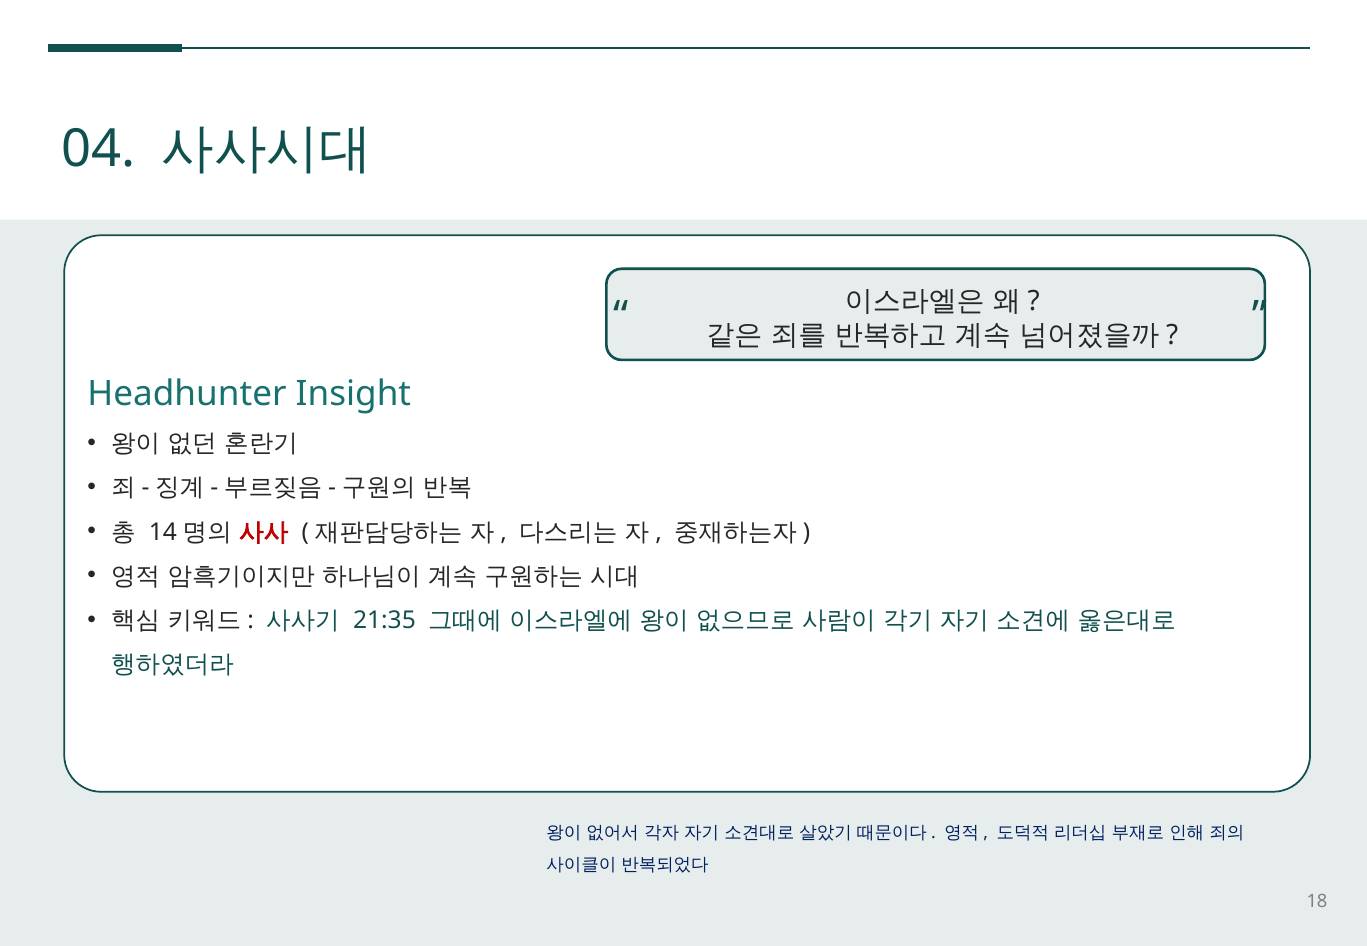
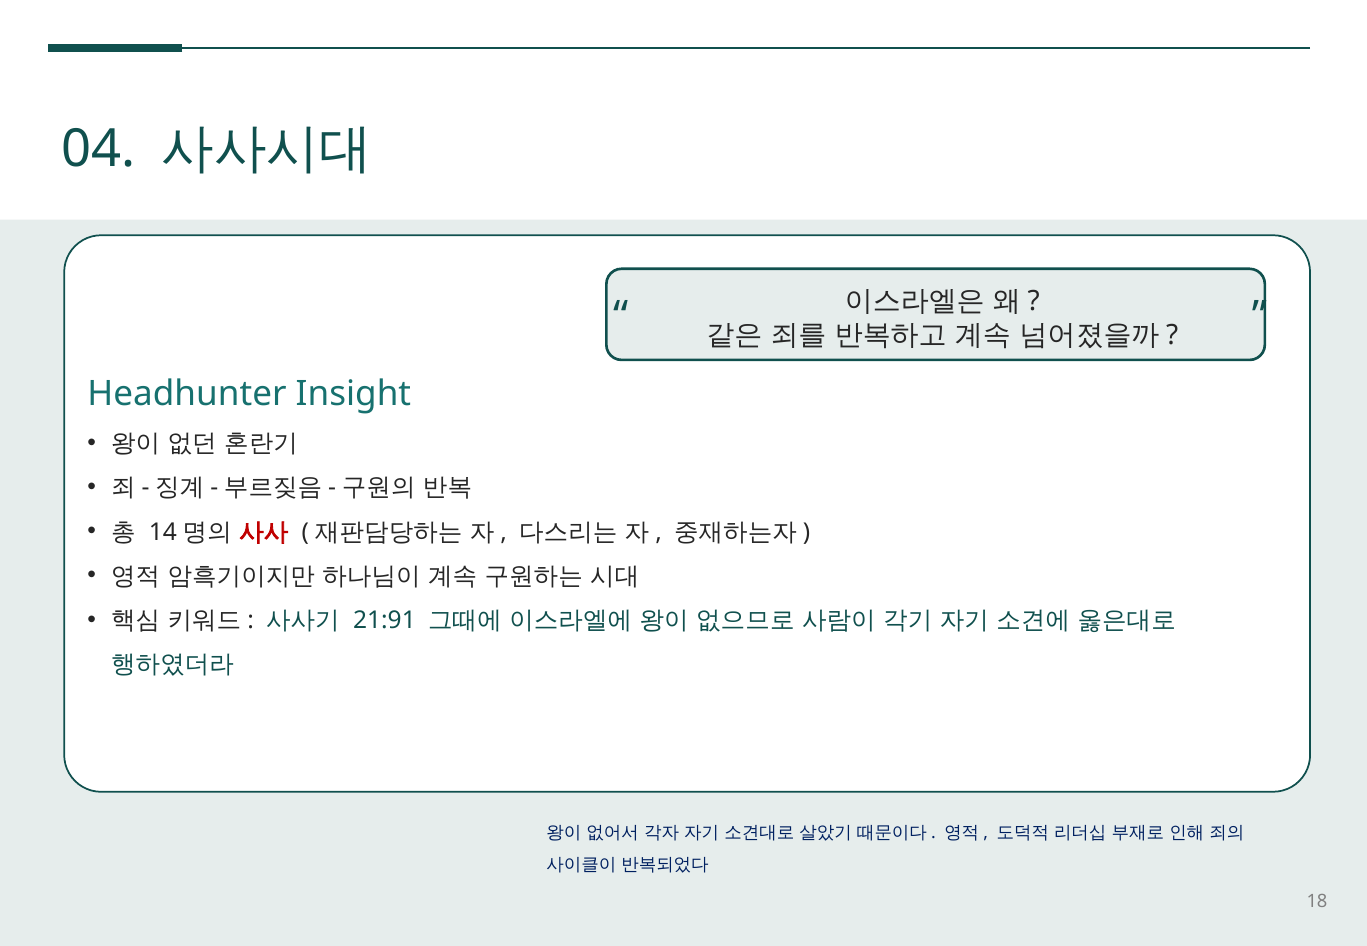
21:35: 21:35 -> 21:91
